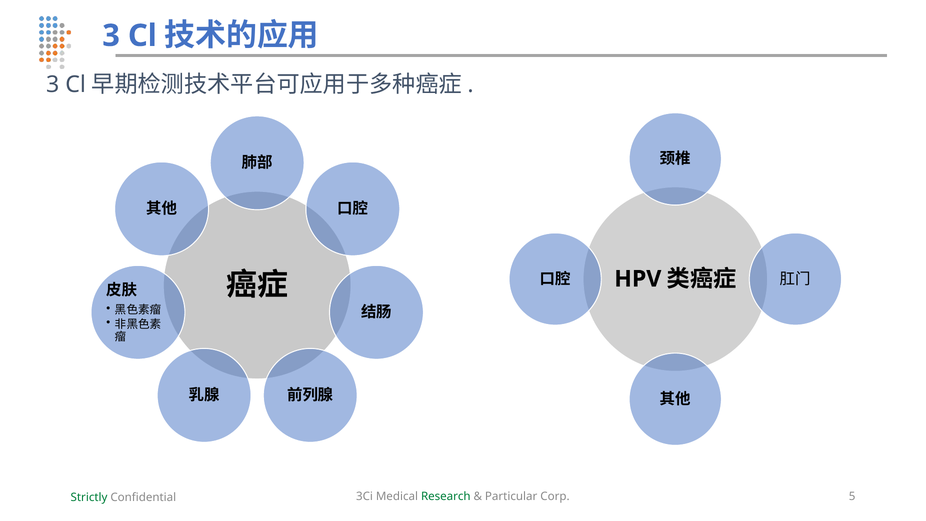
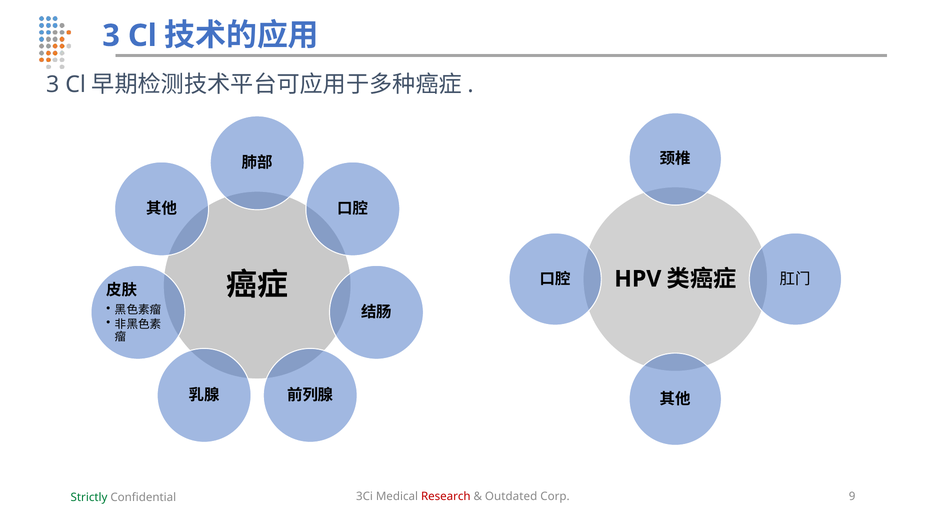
Research colour: green -> red
Particular: Particular -> Outdated
5: 5 -> 9
